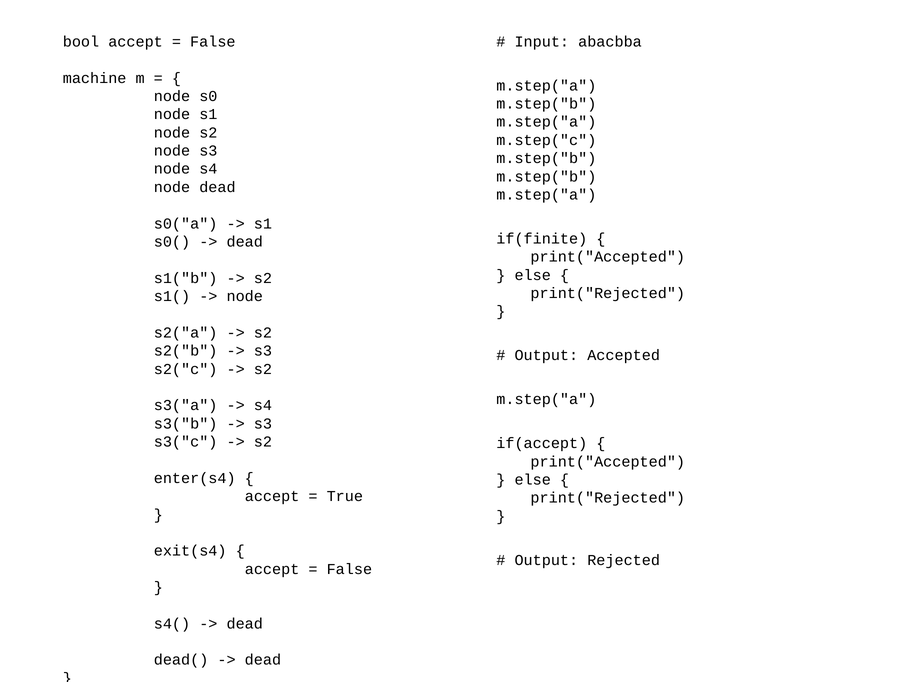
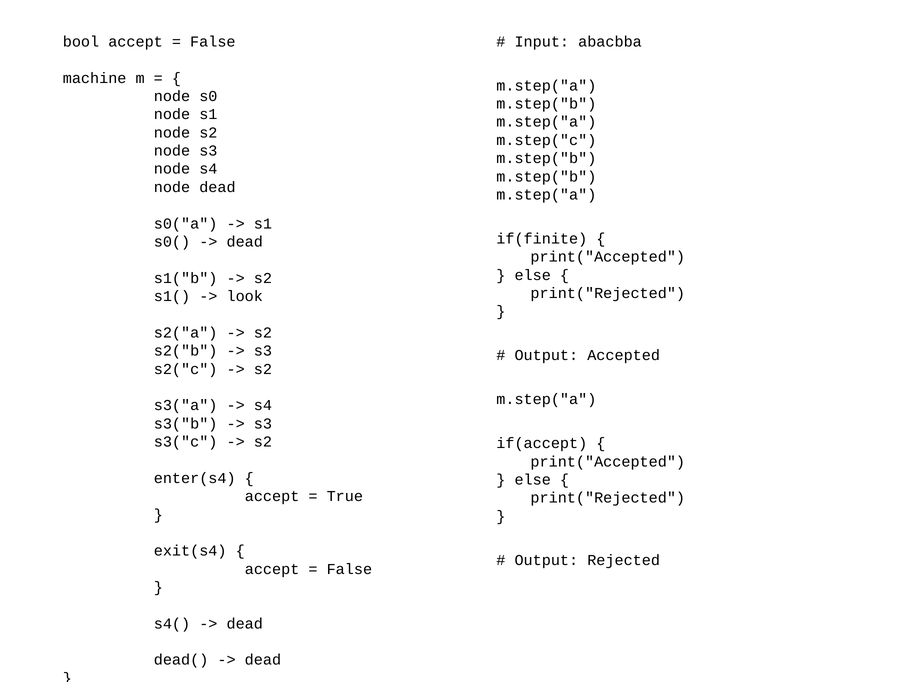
node at (245, 296): node -> look
